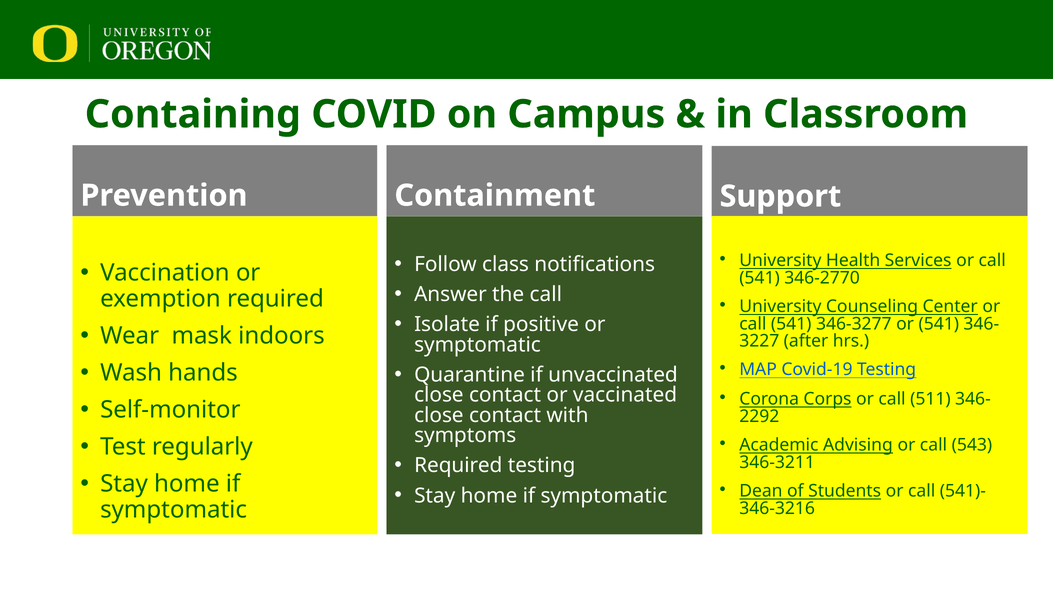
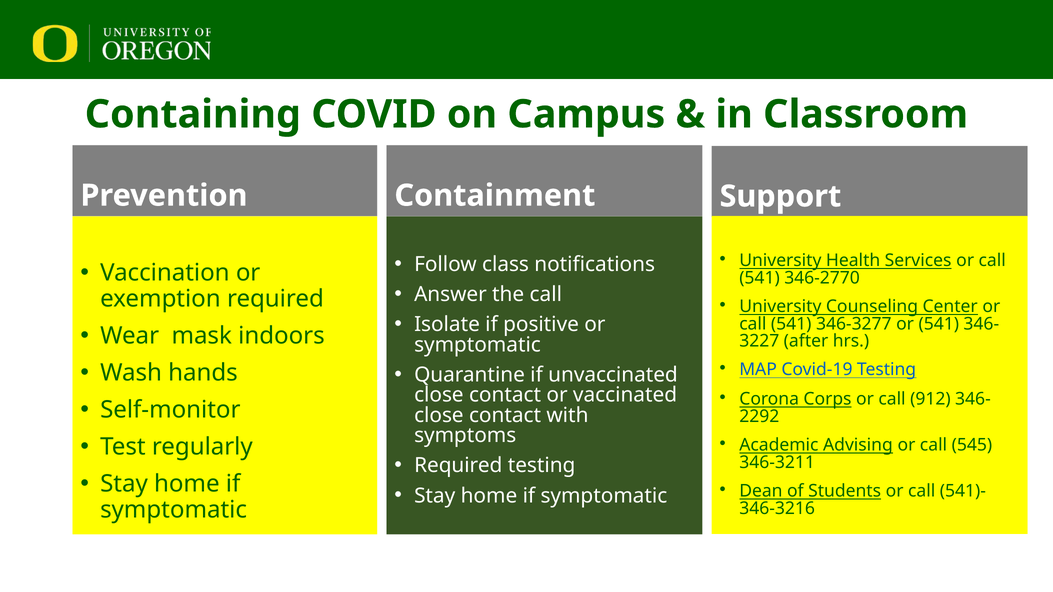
511: 511 -> 912
543: 543 -> 545
